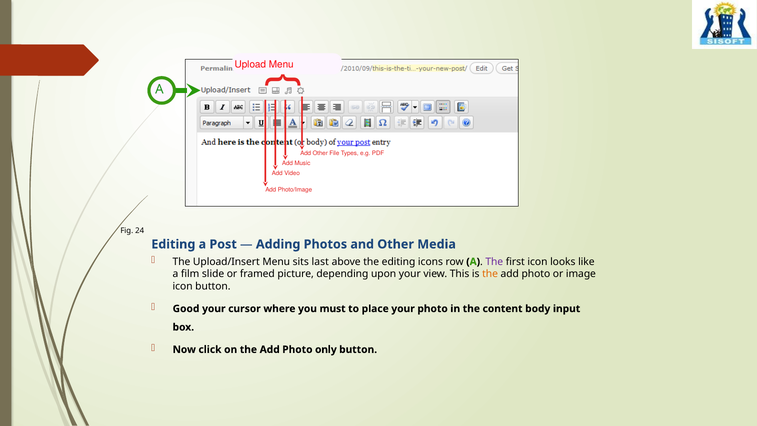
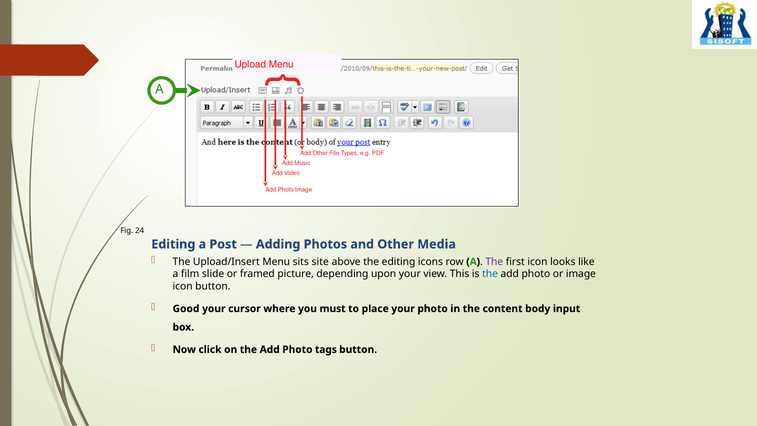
last: last -> site
the at (490, 274) colour: orange -> blue
only: only -> tags
